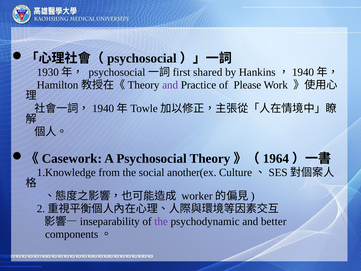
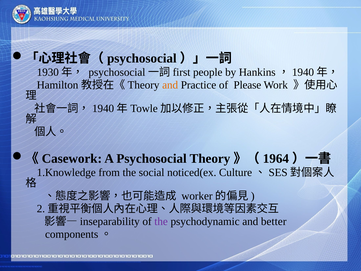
shared: shared -> people
and at (170, 85) colour: purple -> orange
another(ex: another(ex -> noticed(ex
